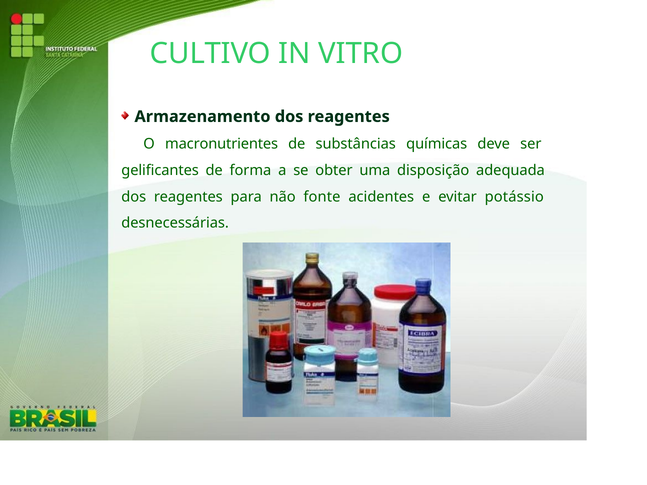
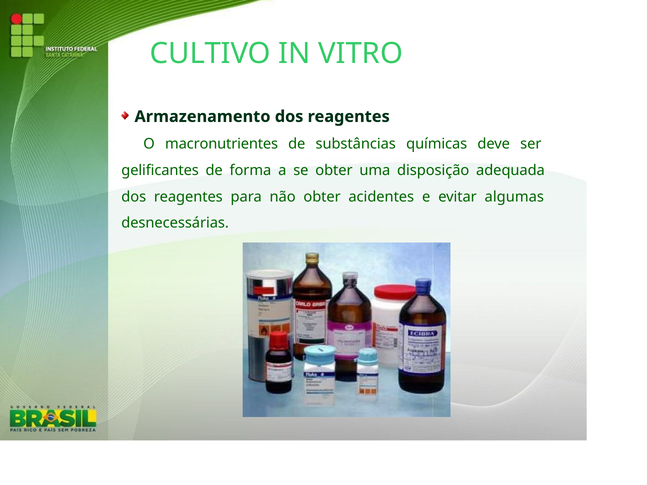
não fonte: fonte -> obter
potássio: potássio -> algumas
